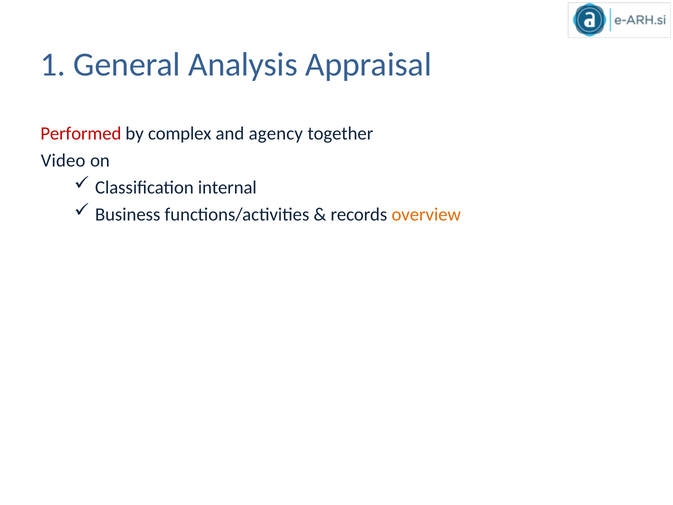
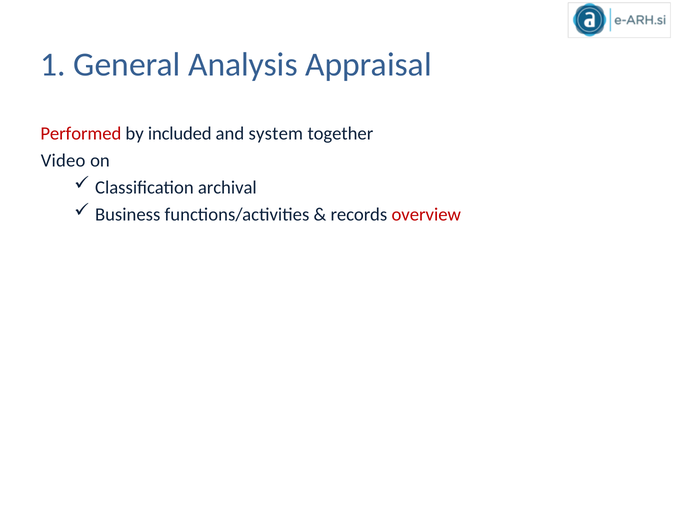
complex: complex -> included
agency: agency -> system
internal: internal -> archival
overview colour: orange -> red
